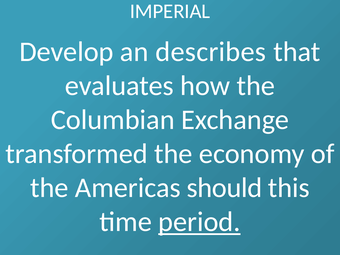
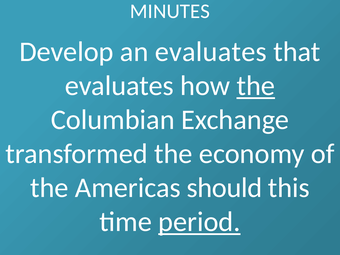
IMPERIAL: IMPERIAL -> MINUTES
an describes: describes -> evaluates
the at (256, 86) underline: none -> present
